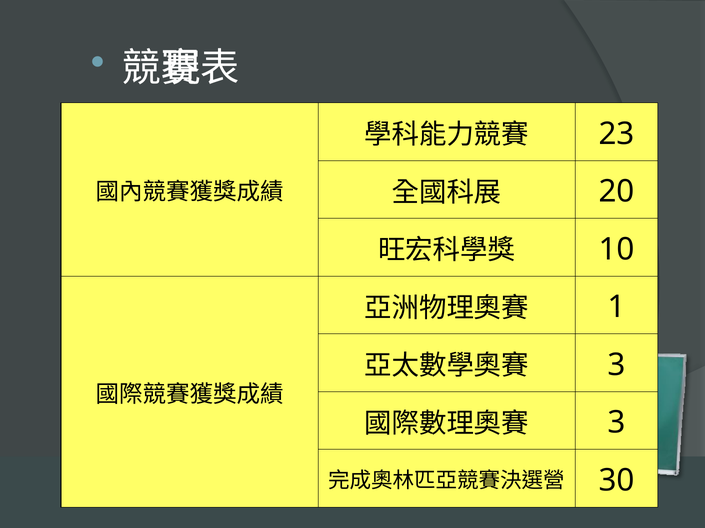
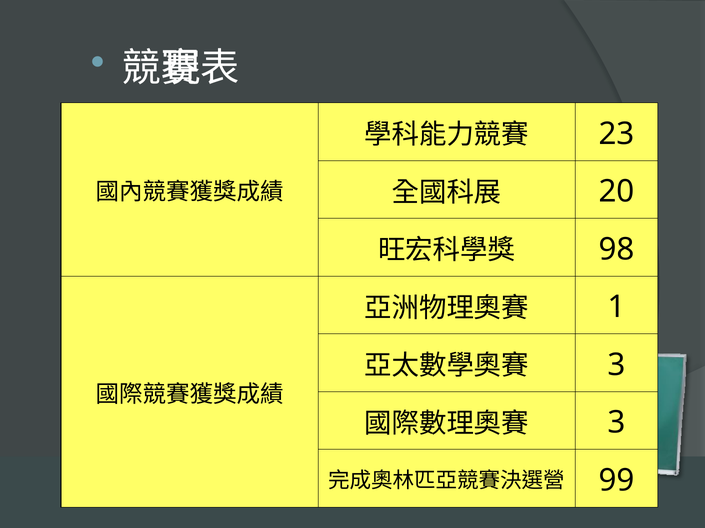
10: 10 -> 98
30: 30 -> 99
